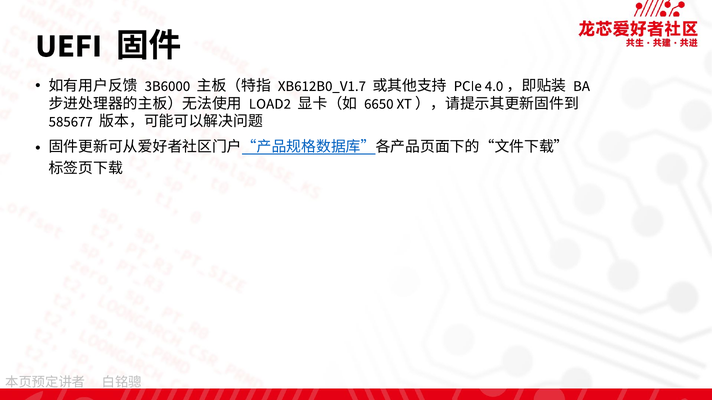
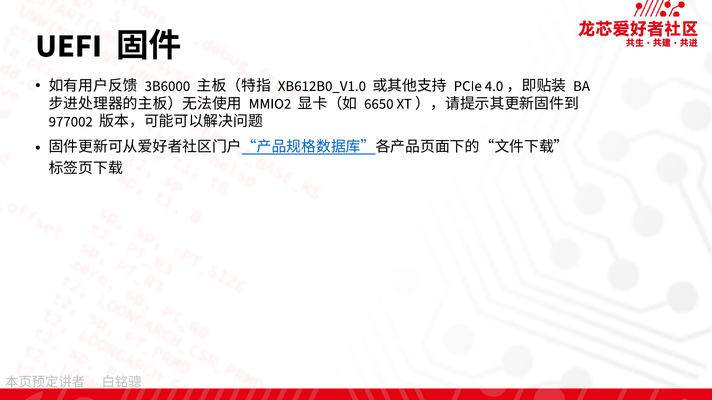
XB612B0_V1.7: XB612B0_V1.7 -> XB612B0_V1.0
LOAD2: LOAD2 -> MMIO2
585677: 585677 -> 977002
